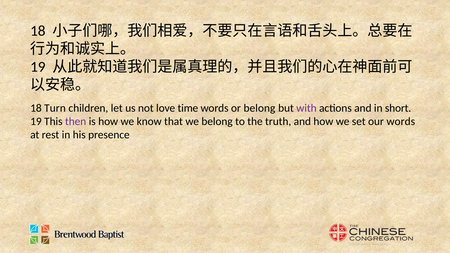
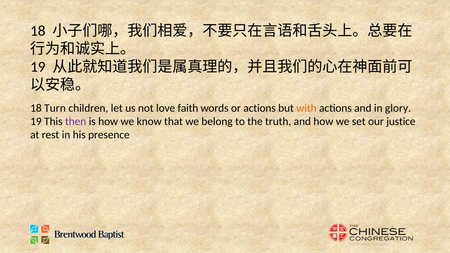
time: time -> faith
or belong: belong -> actions
with colour: purple -> orange
short: short -> glory
our words: words -> justice
